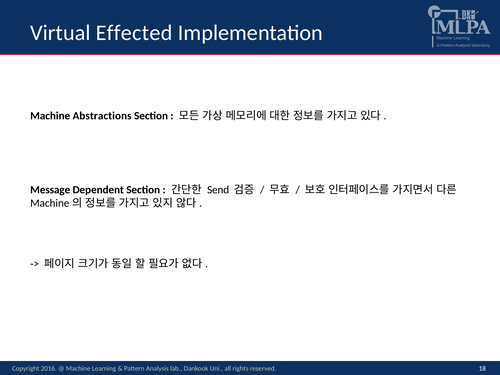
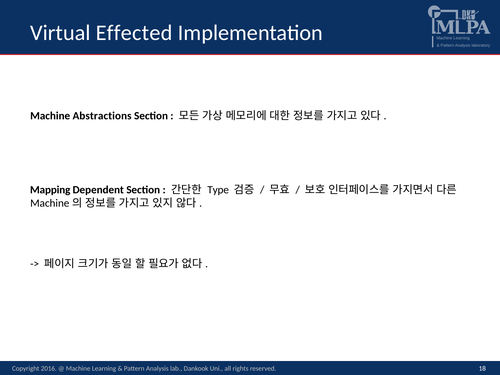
Message: Message -> Mapping
Send: Send -> Type
